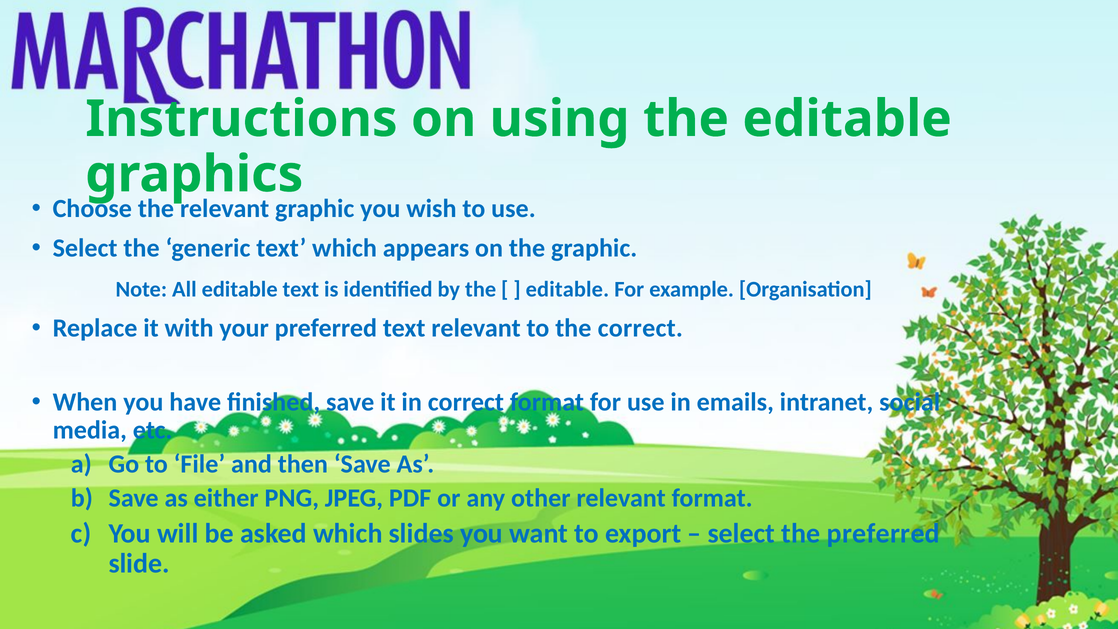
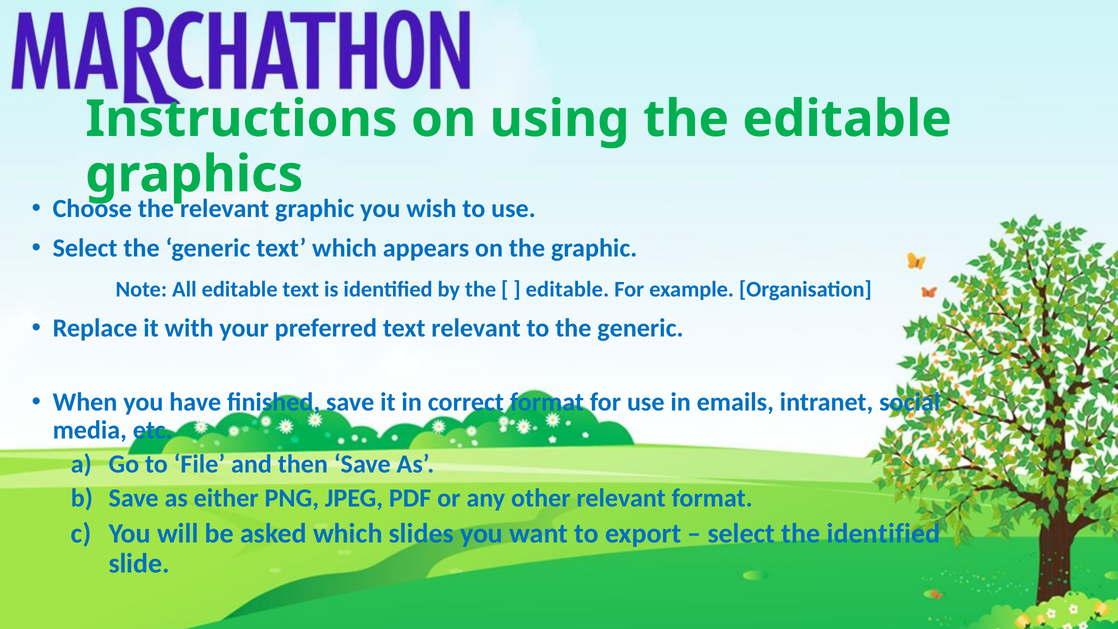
to the correct: correct -> generic
the preferred: preferred -> identified
